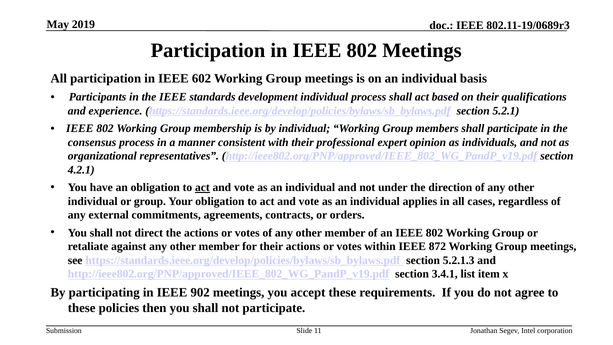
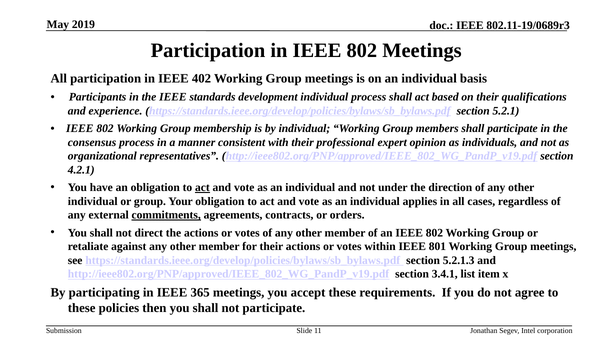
602: 602 -> 402
commitments underline: none -> present
872: 872 -> 801
902: 902 -> 365
